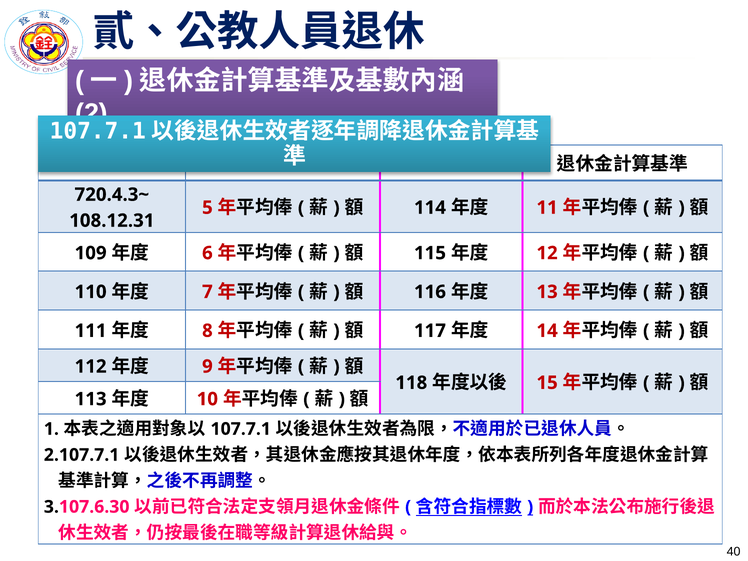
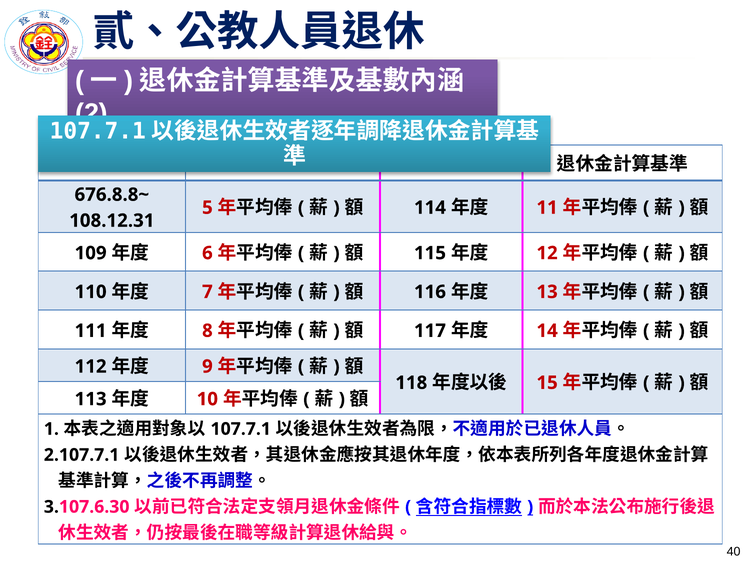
720.4.3~: 720.4.3~ -> 676.8.8~
